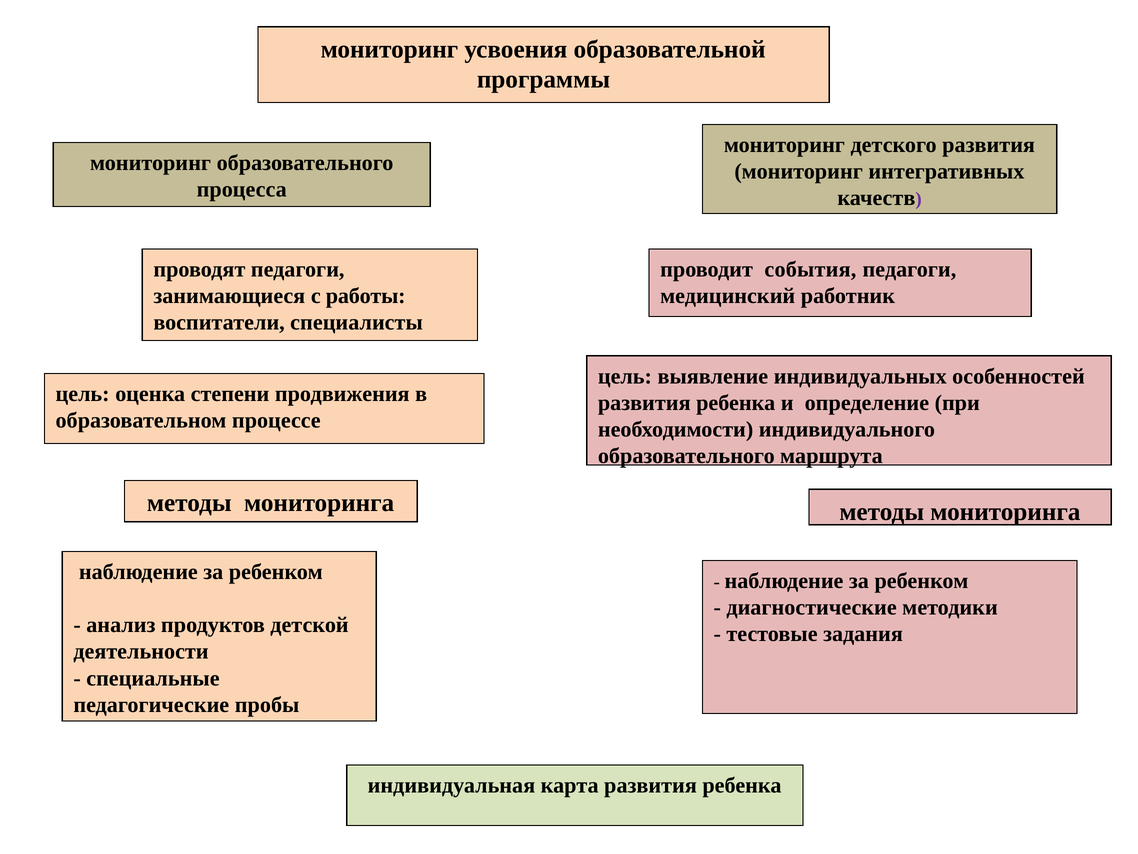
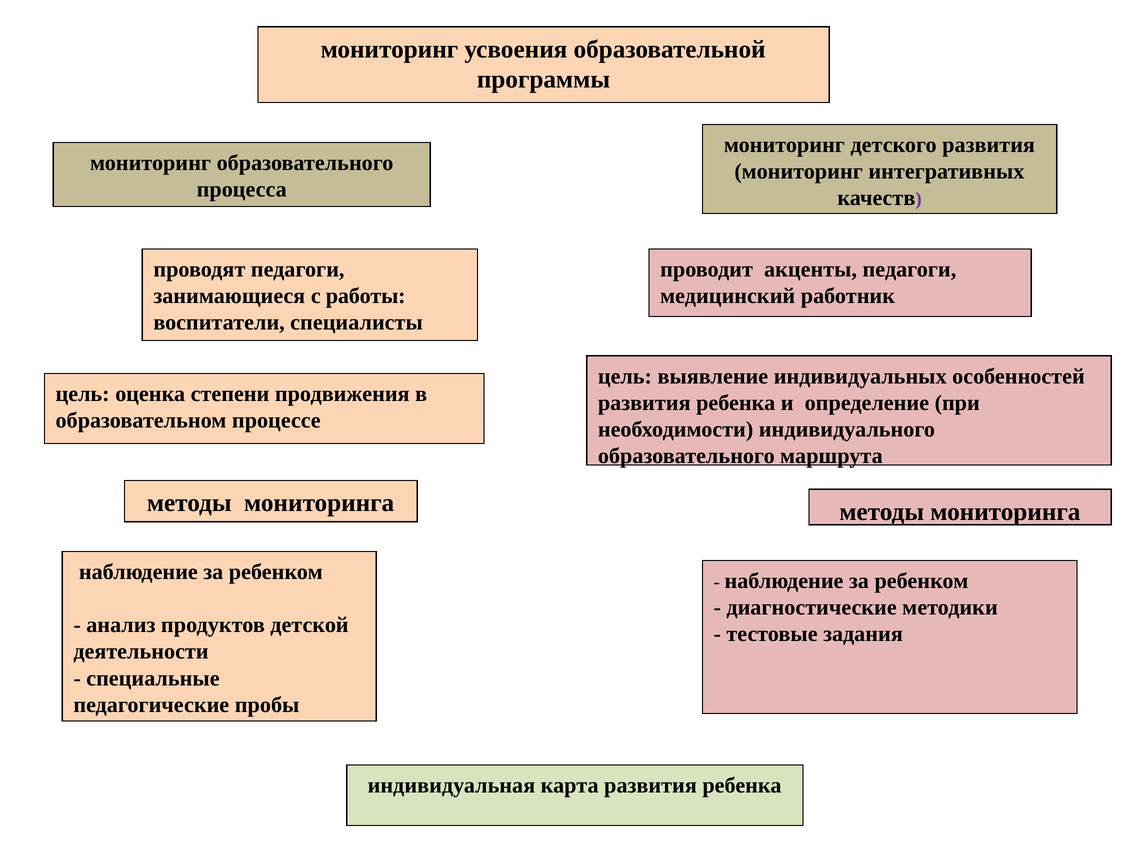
события: события -> акценты
